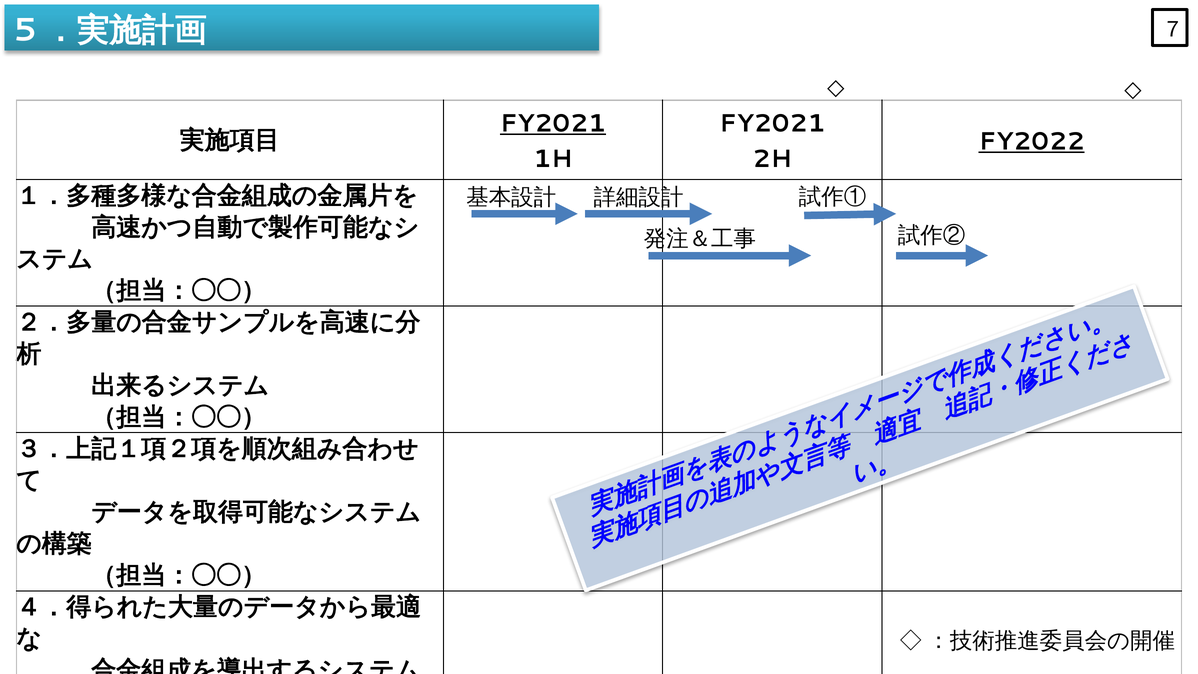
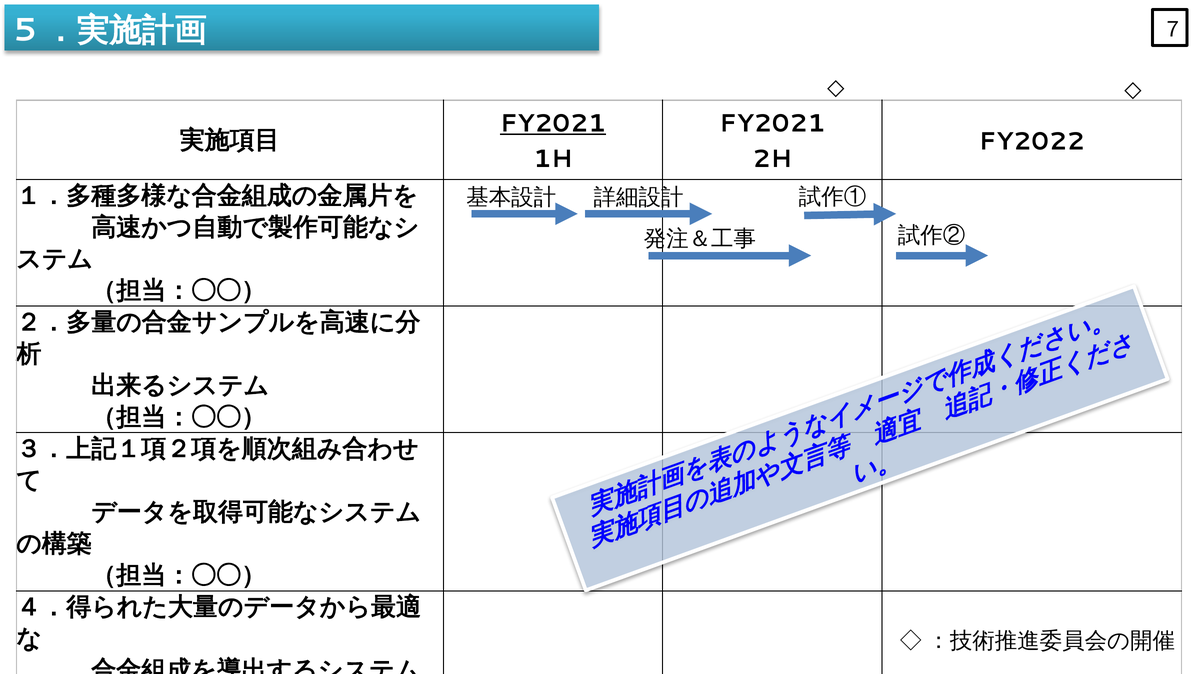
FY2022 underline: present -> none
